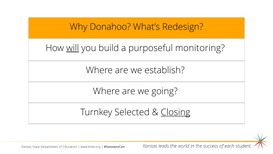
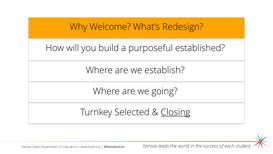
Donahoo: Donahoo -> Welcome
will underline: present -> none
monitoring: monitoring -> established
